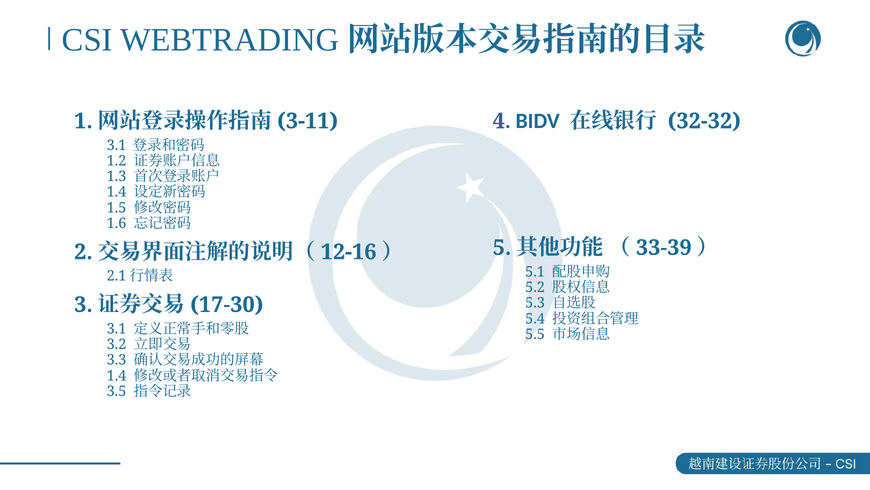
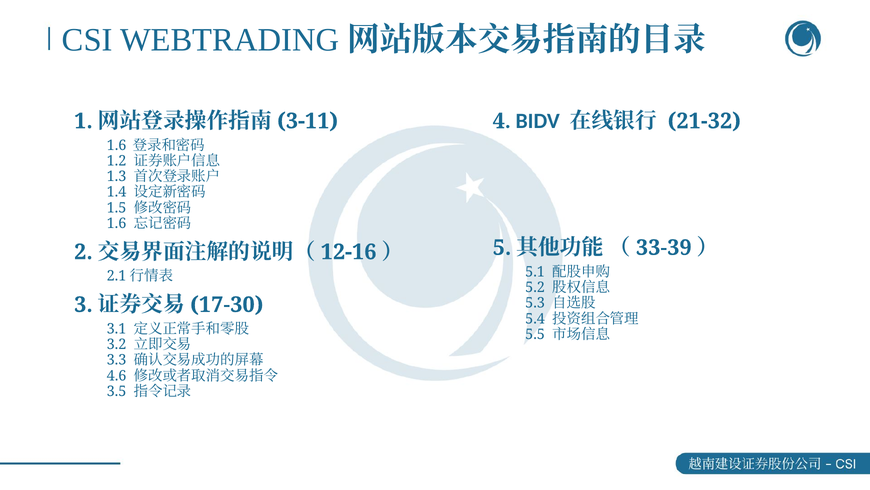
32-32: 32-32 -> 21-32
3.1 at (117, 145): 3.1 -> 1.6
1.4 at (117, 375): 1.4 -> 4.6
